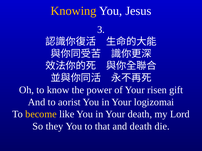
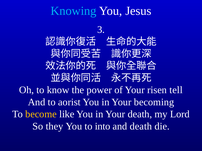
Knowing colour: yellow -> light blue
gift: gift -> tell
logizomai: logizomai -> becoming
that: that -> into
